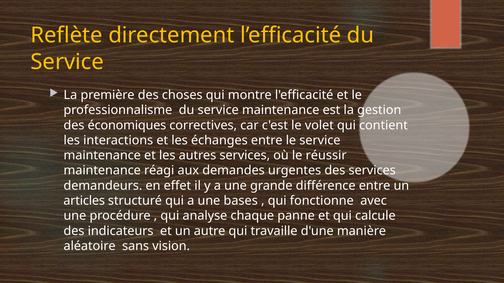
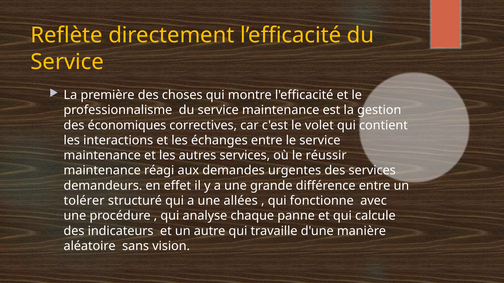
articles: articles -> tolérer
bases: bases -> allées
